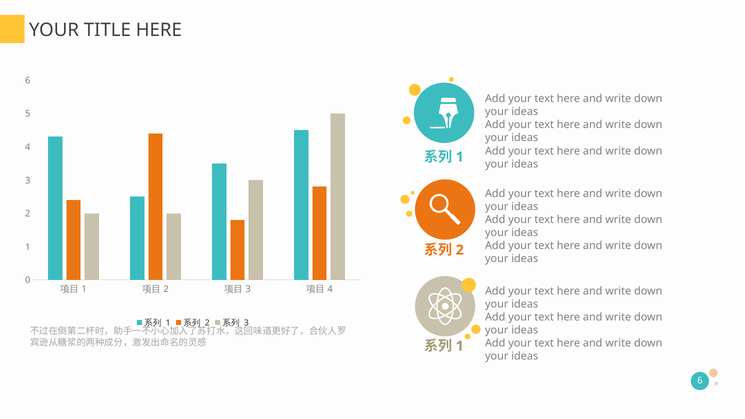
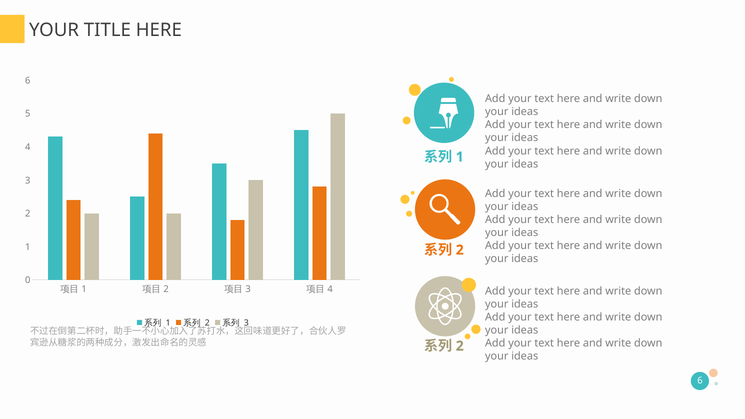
1 at (460, 346): 1 -> 2
